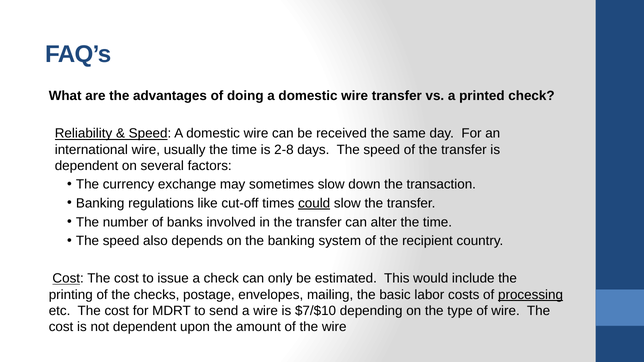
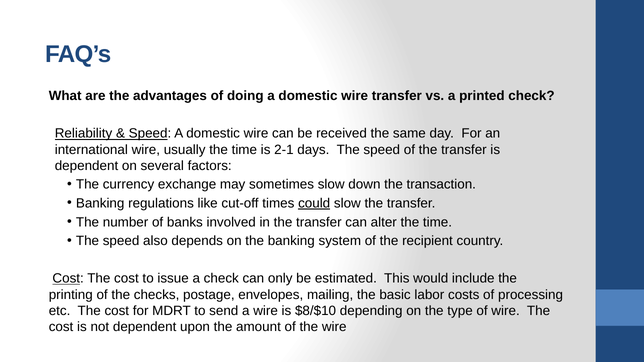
2-8: 2-8 -> 2-1
processing underline: present -> none
$7/$10: $7/$10 -> $8/$10
